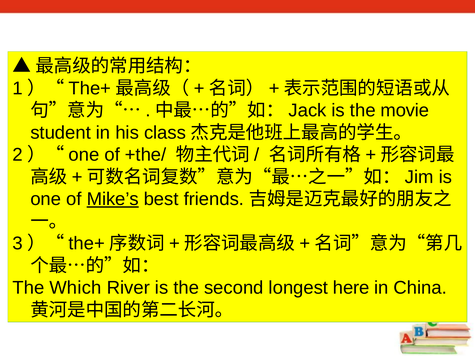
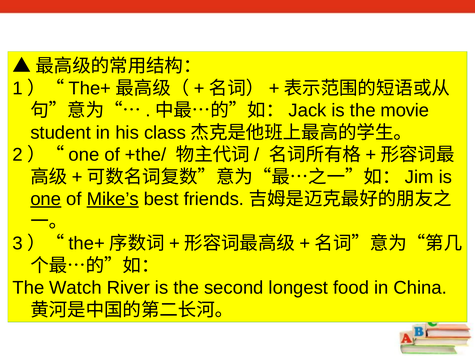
one at (46, 199) underline: none -> present
Which: Which -> Watch
here: here -> food
